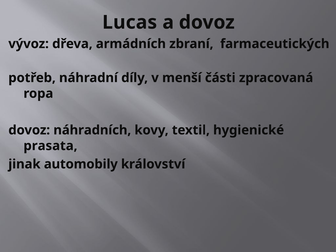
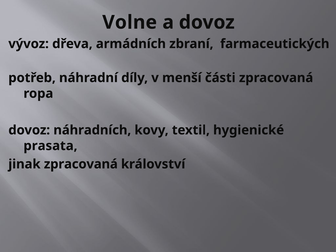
Lucas: Lucas -> Volne
jinak automobily: automobily -> zpracovaná
